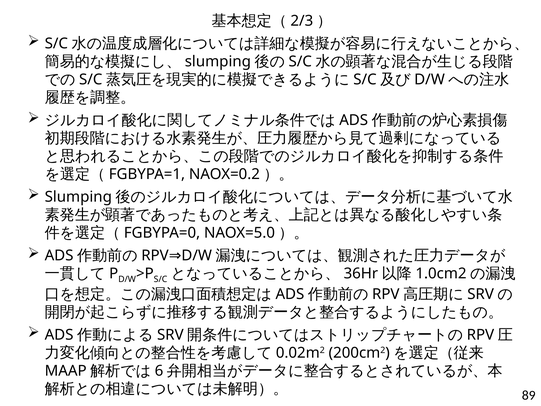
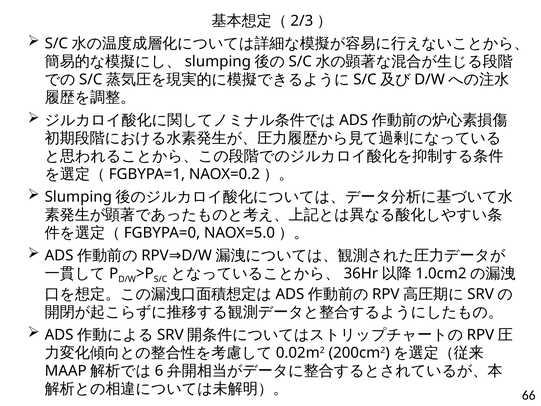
89: 89 -> 66
